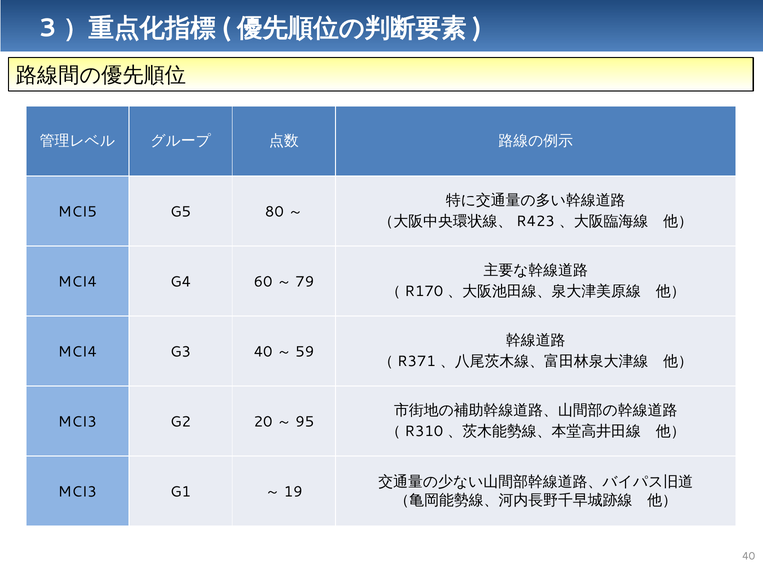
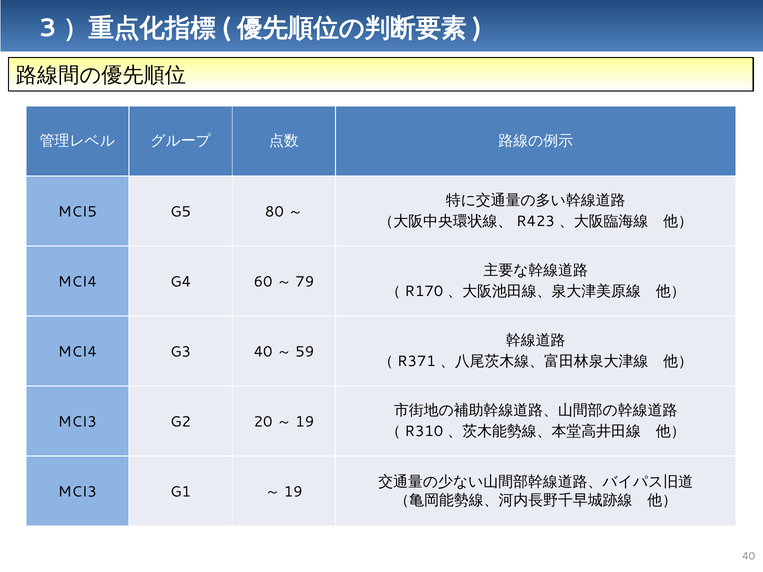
95 at (305, 422): 95 -> 19
